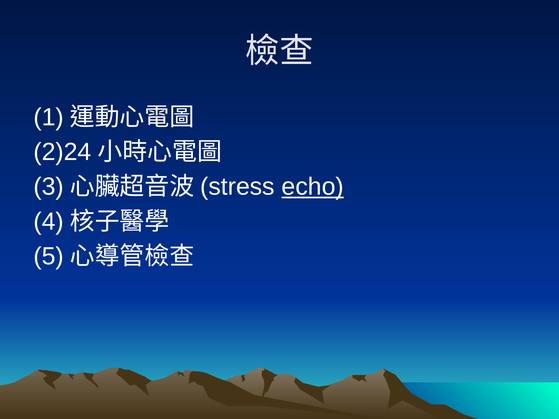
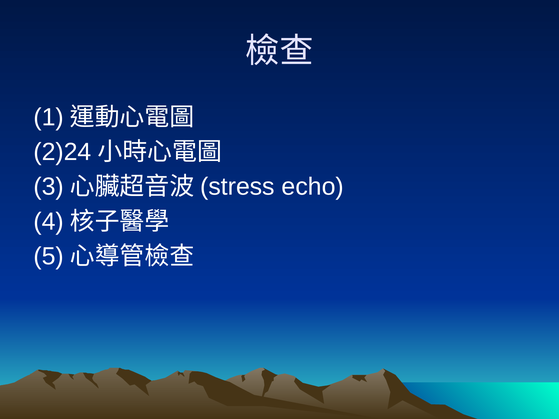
echo underline: present -> none
